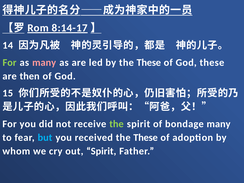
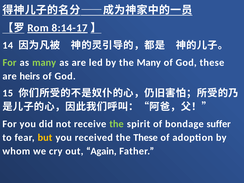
many at (44, 62) colour: pink -> light green
by the These: These -> Many
then: then -> heirs
bondage many: many -> suffer
but colour: light blue -> yellow
out Spirit: Spirit -> Again
